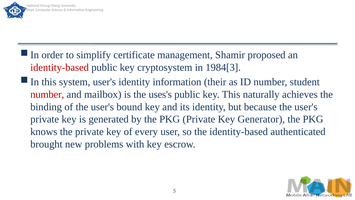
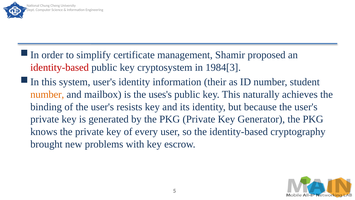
number at (47, 94) colour: red -> orange
bound: bound -> resists
authenticated: authenticated -> cryptography
